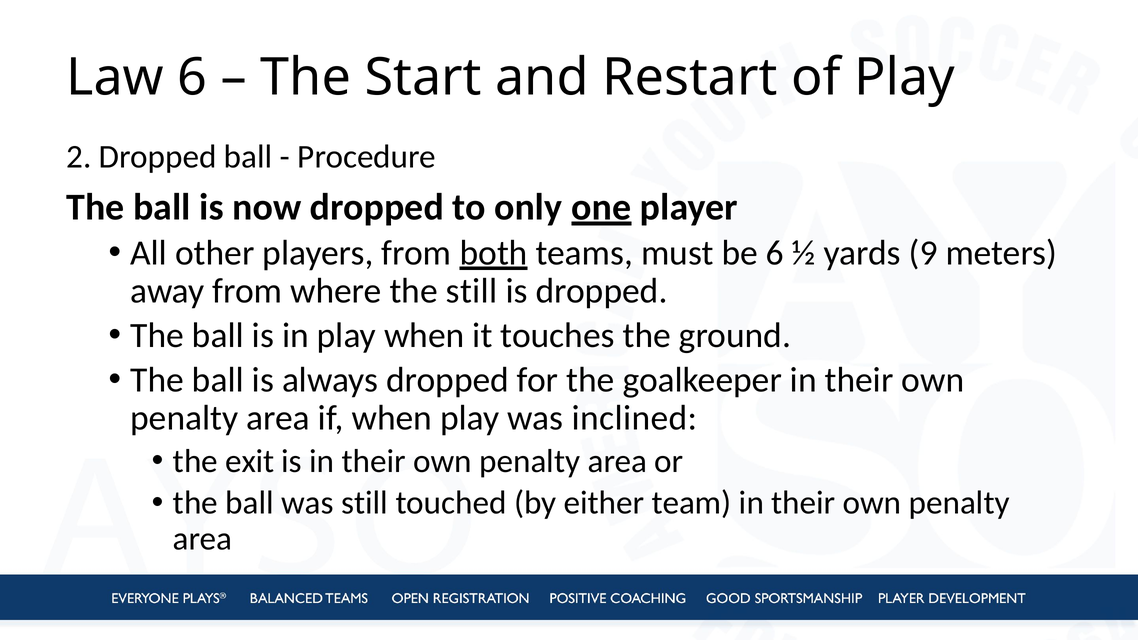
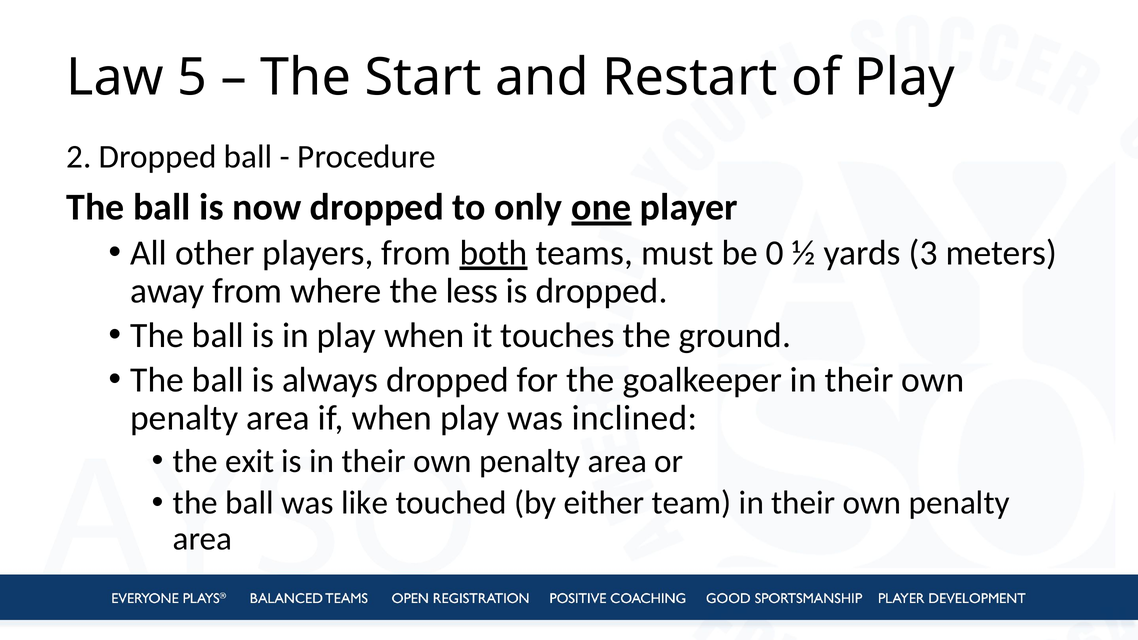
Law 6: 6 -> 5
be 6: 6 -> 0
9: 9 -> 3
the still: still -> less
was still: still -> like
